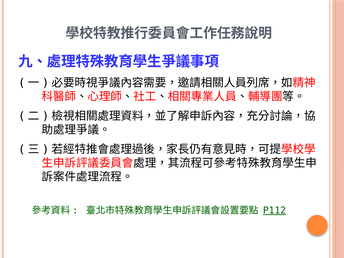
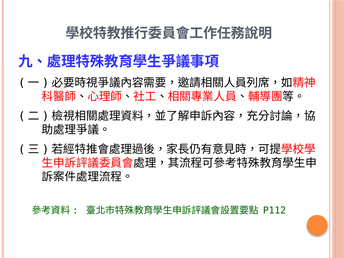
P112 underline: present -> none
